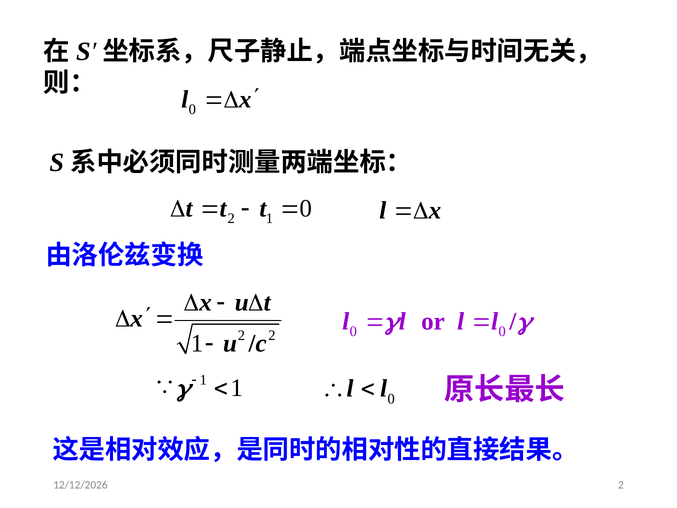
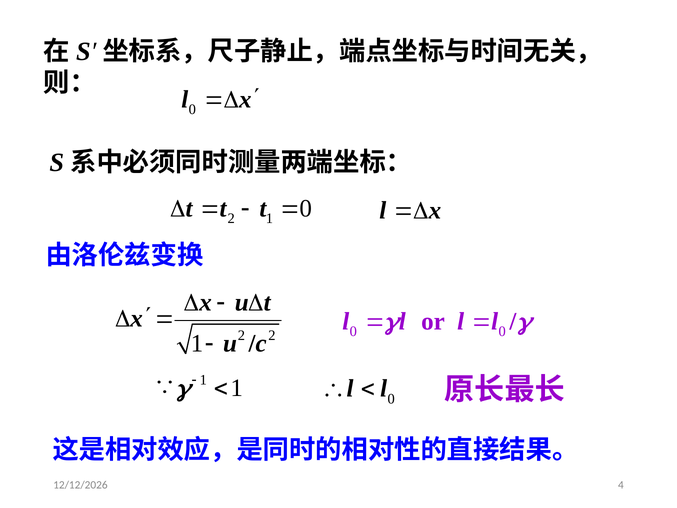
2 at (621, 485): 2 -> 4
